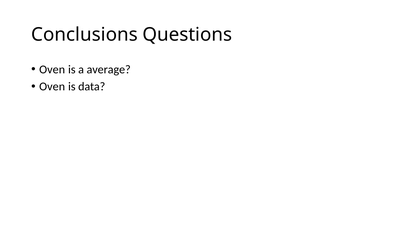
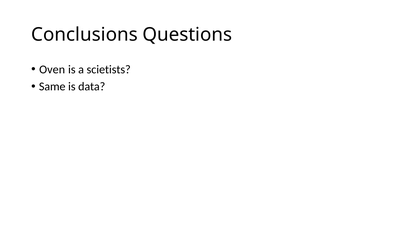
average: average -> scietists
Oven at (52, 87): Oven -> Same
